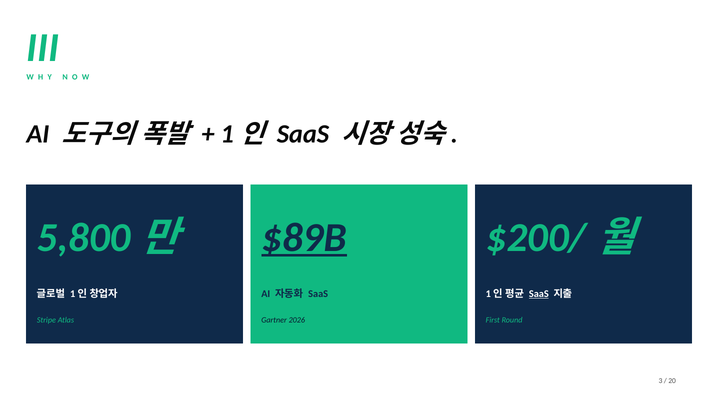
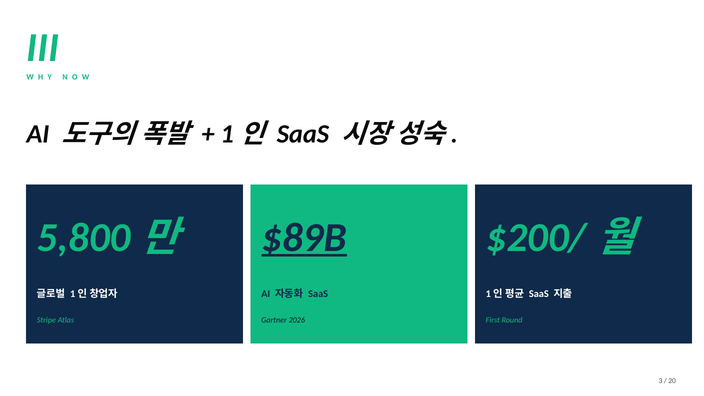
SaaS at (539, 294) underline: present -> none
